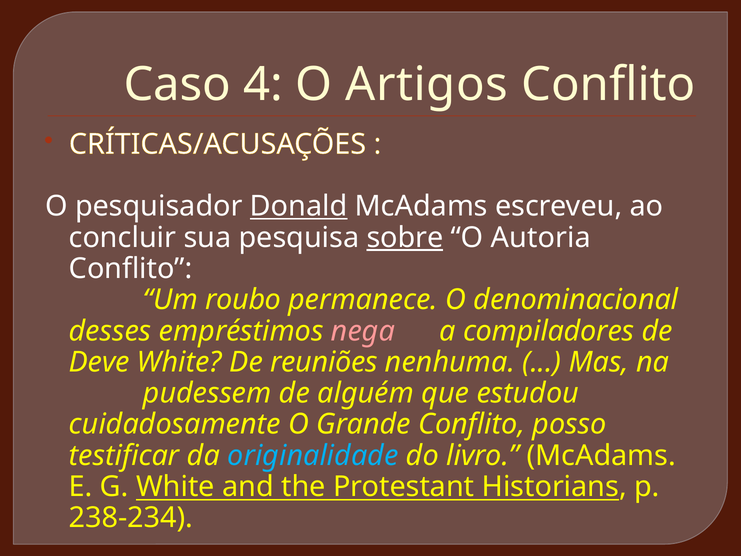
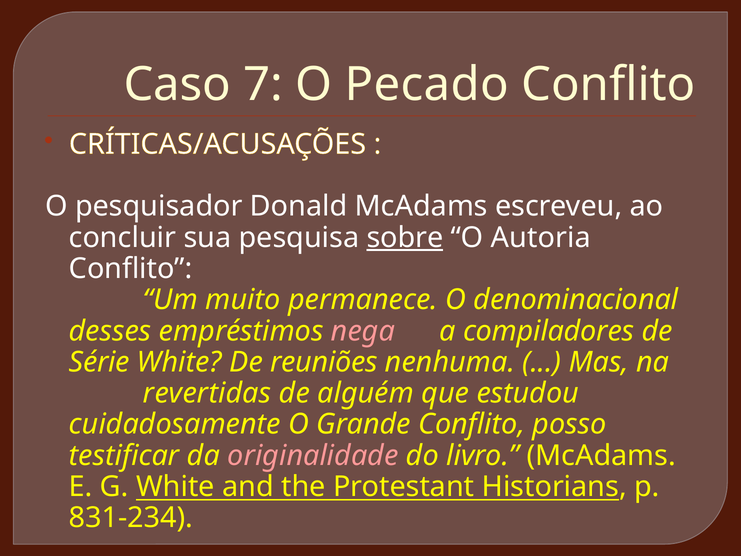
4: 4 -> 7
Artigos: Artigos -> Pecado
Donald underline: present -> none
roubo: roubo -> muito
Deve: Deve -> Série
pudessem: pudessem -> revertidas
originalidade colour: light blue -> pink
238-234: 238-234 -> 831-234
